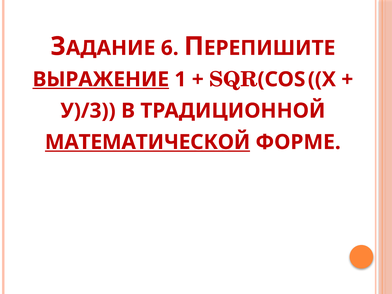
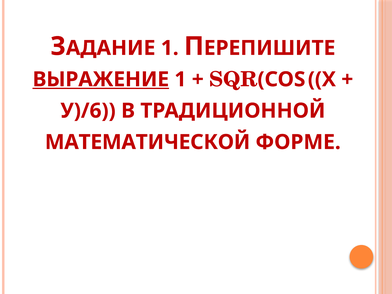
6 at (170, 48): 6 -> 1
У)/3: У)/3 -> У)/6
МАТЕМАТИЧЕСКОЙ underline: present -> none
